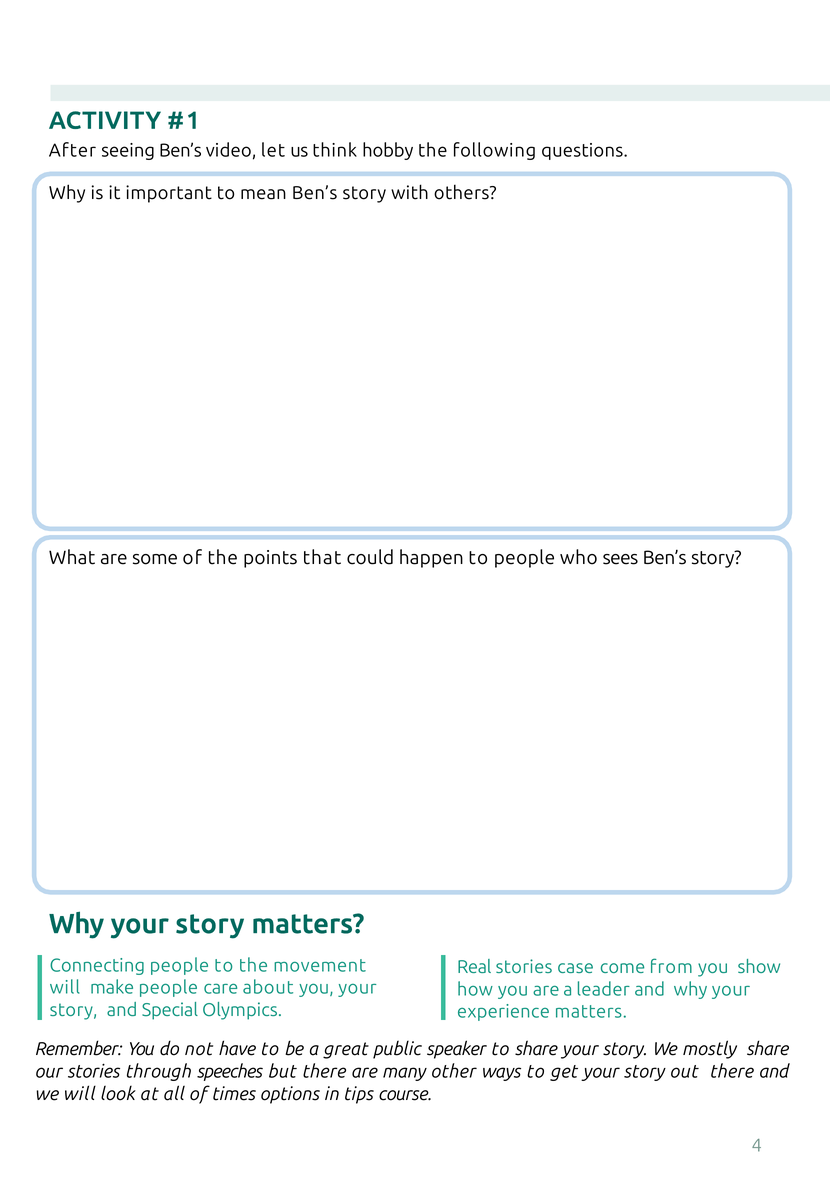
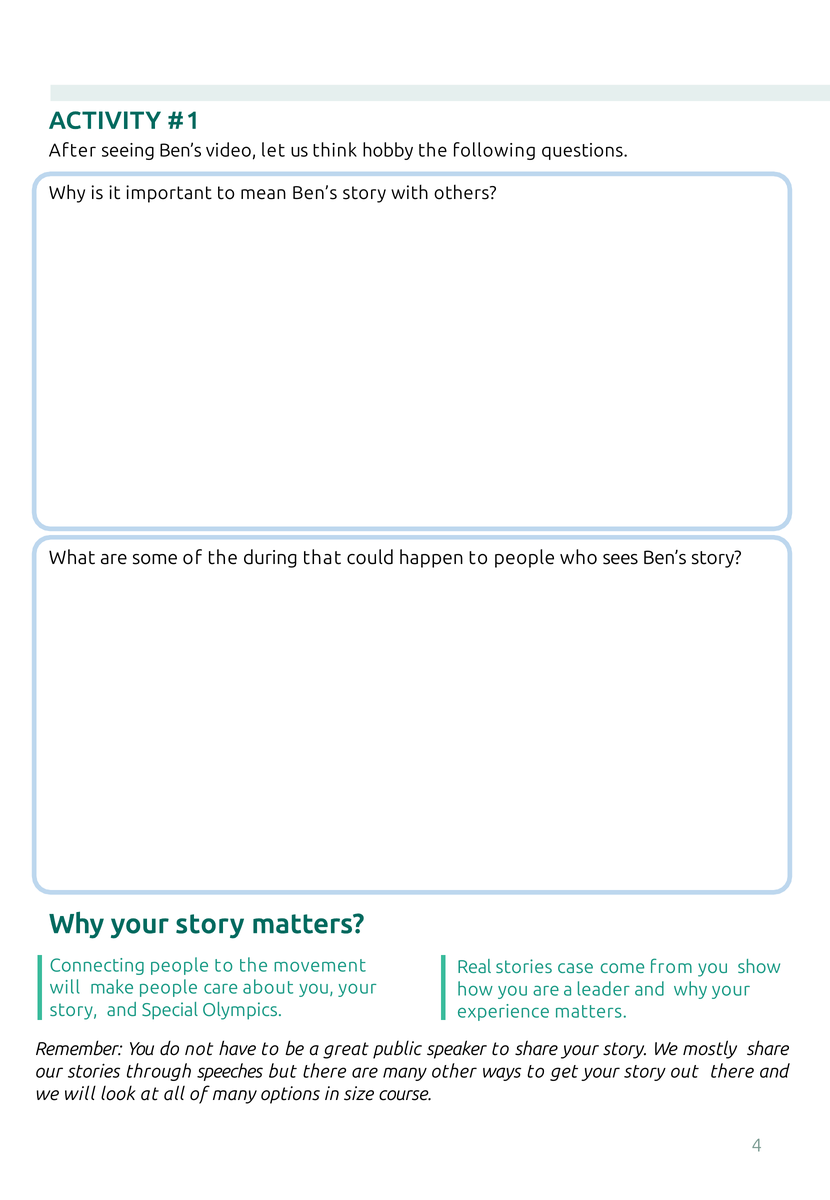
points: points -> during
of times: times -> many
tips: tips -> size
